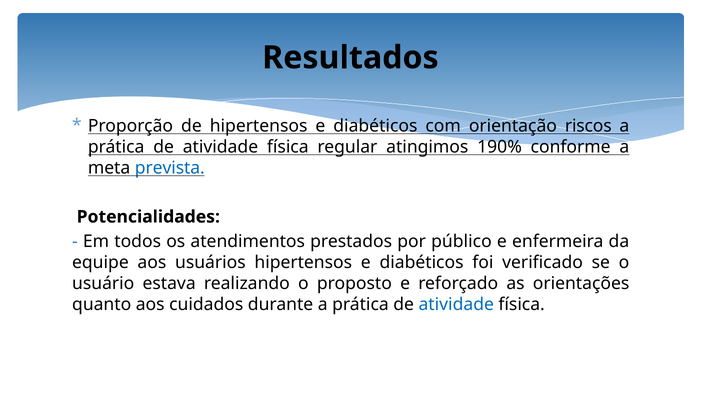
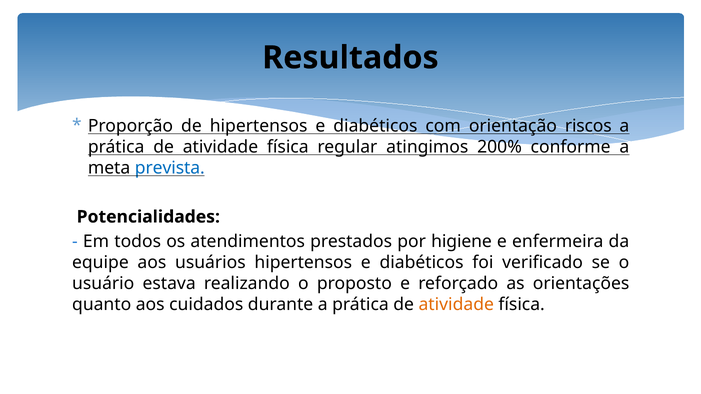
190%: 190% -> 200%
público: público -> higiene
atividade at (456, 305) colour: blue -> orange
